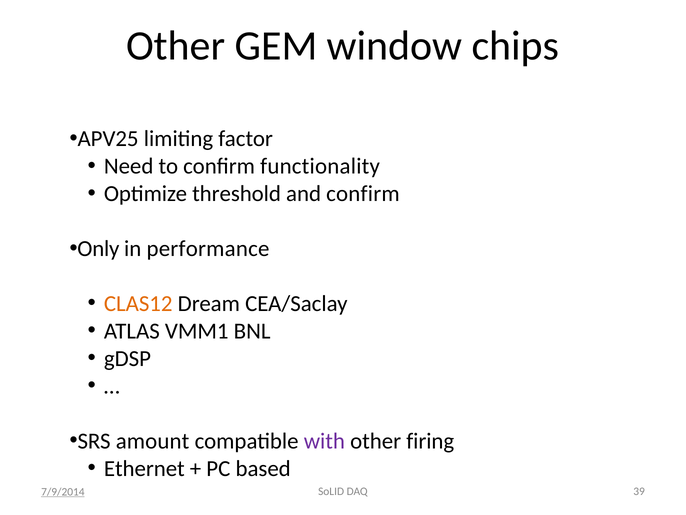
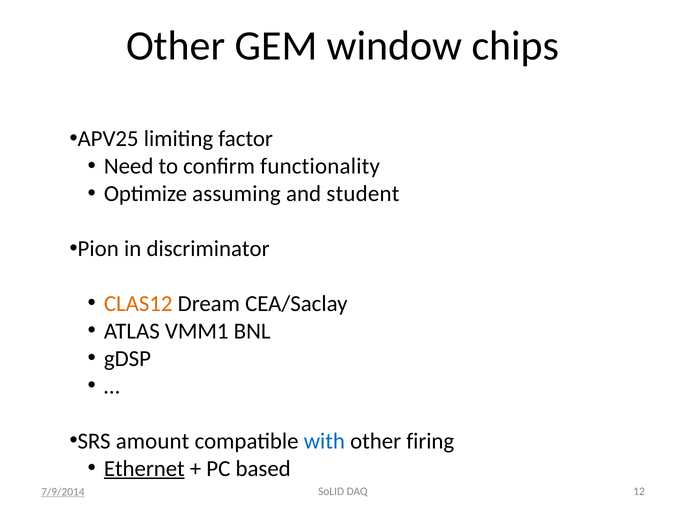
threshold: threshold -> assuming
and confirm: confirm -> student
Only: Only -> Pion
performance: performance -> discriminator
with colour: purple -> blue
Ethernet underline: none -> present
39: 39 -> 12
